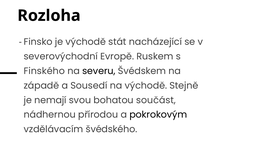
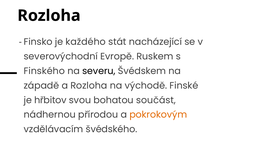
je východě: východě -> každého
a Sousedí: Sousedí -> Rozloha
Stejně: Stejně -> Finské
nemají: nemají -> hřbitov
pokrokovým colour: black -> orange
